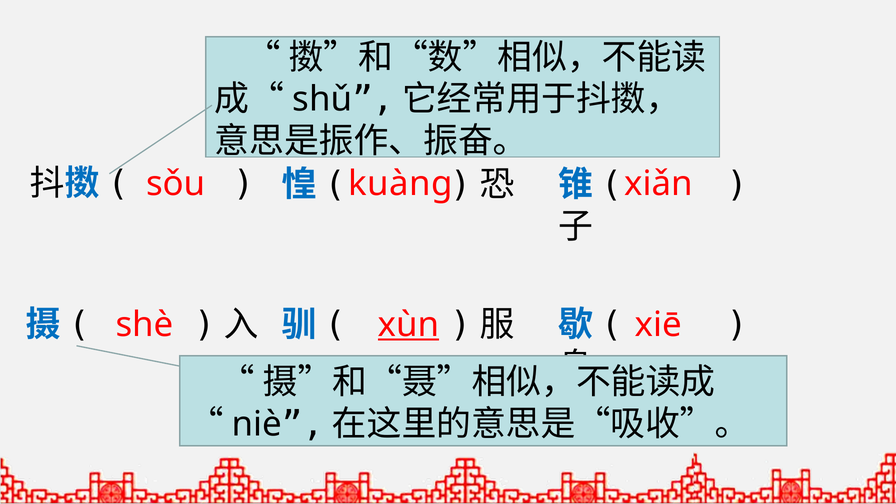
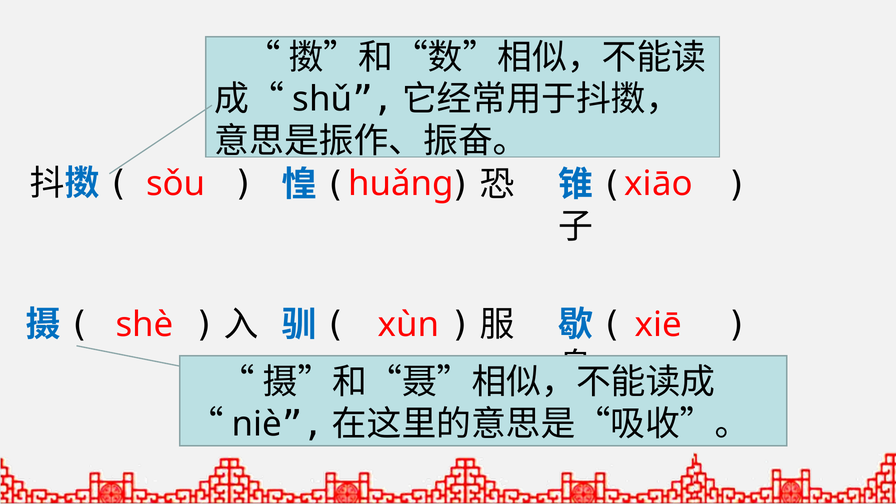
kuàng: kuàng -> huǎng
xiǎn: xiǎn -> xiāo
xùn underline: present -> none
